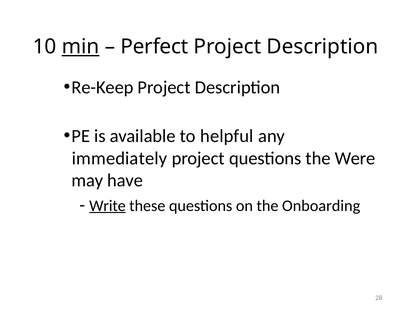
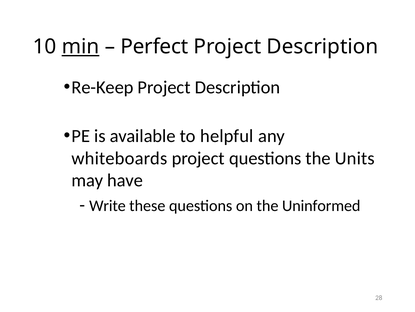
immediately: immediately -> whiteboards
Were: Were -> Units
Write underline: present -> none
Onboarding: Onboarding -> Uninformed
